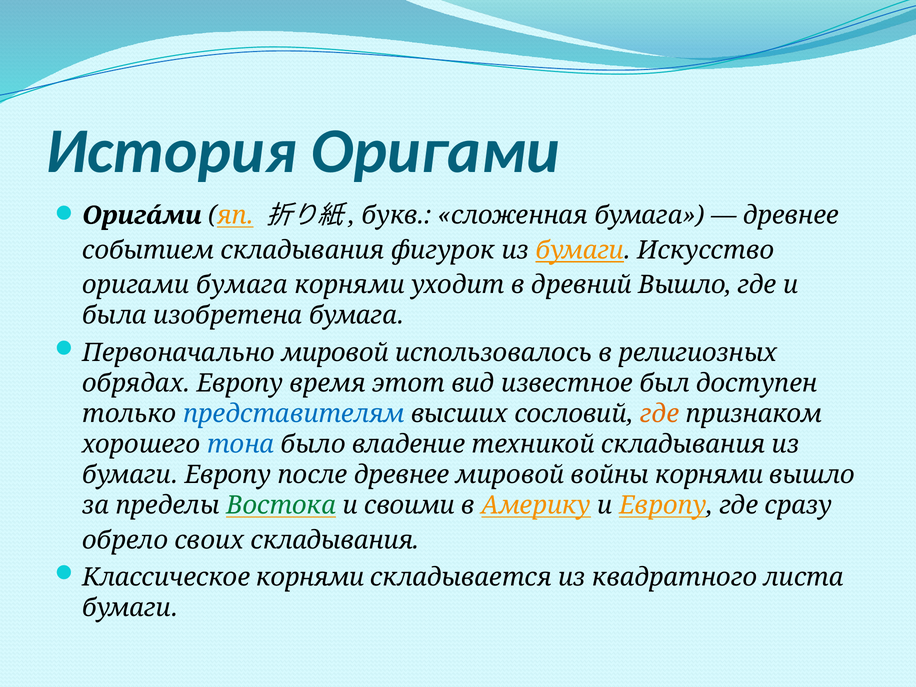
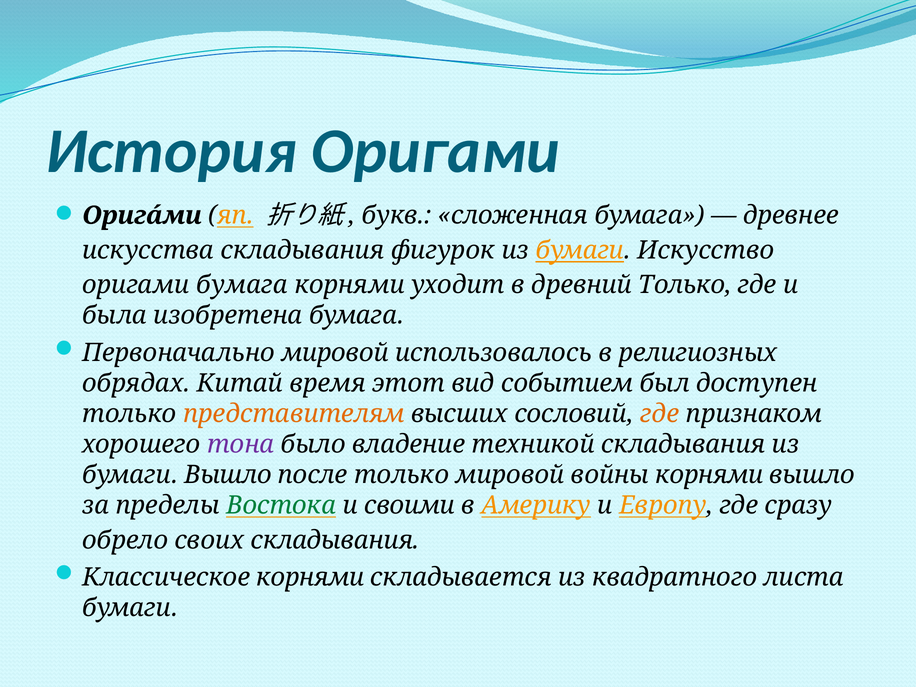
событием: событием -> искусства
древний Вышло: Вышло -> Только
обрядах Европу: Европу -> Китай
известное: известное -> событием
представителям colour: blue -> orange
тона colour: blue -> purple
бумаги Европу: Европу -> Вышло
после древнее: древнее -> только
